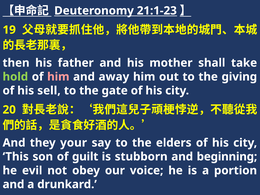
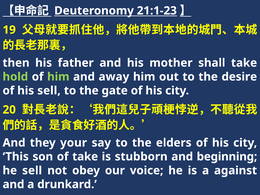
him at (58, 77) colour: pink -> light green
giving: giving -> desire
of guilt: guilt -> take
he evil: evil -> sell
portion: portion -> against
